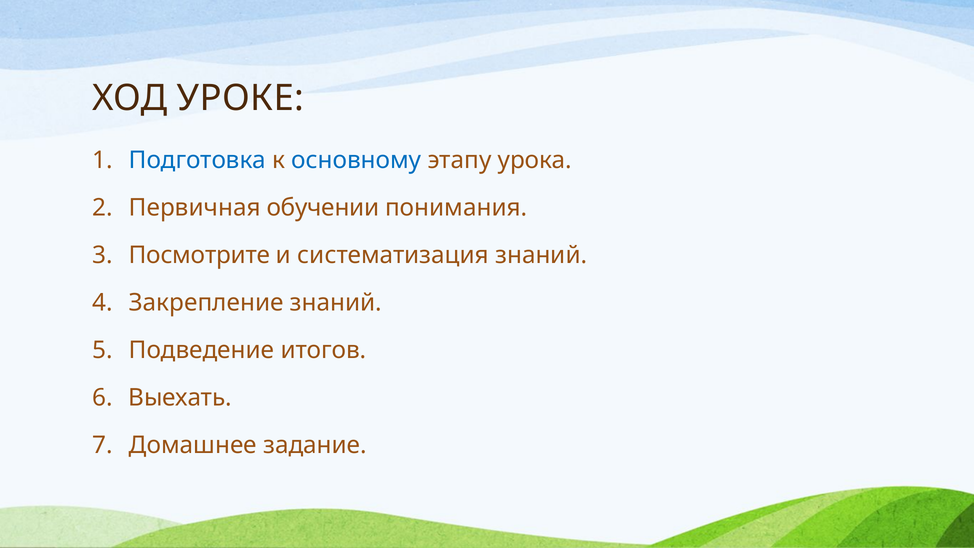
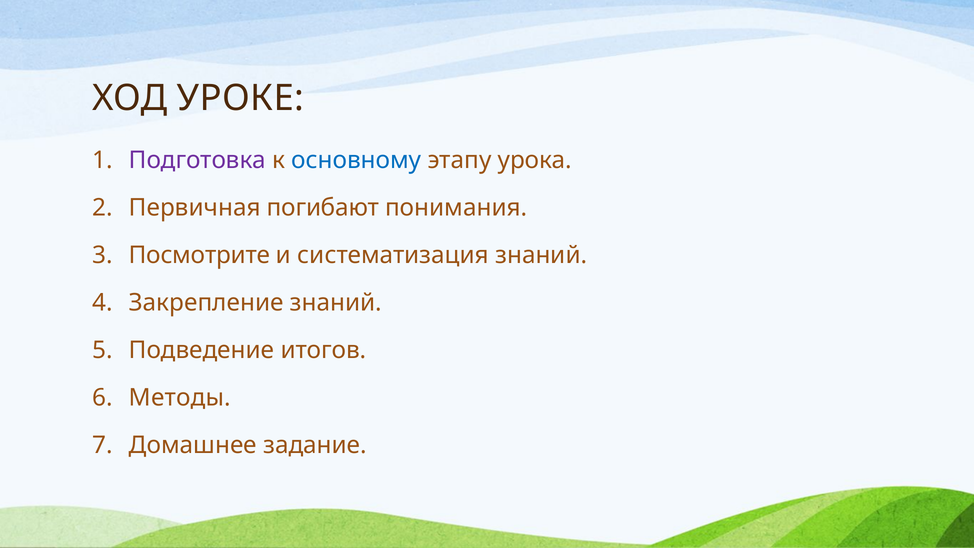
Подготовка colour: blue -> purple
обучении: обучении -> погибают
Выехать: Выехать -> Методы
